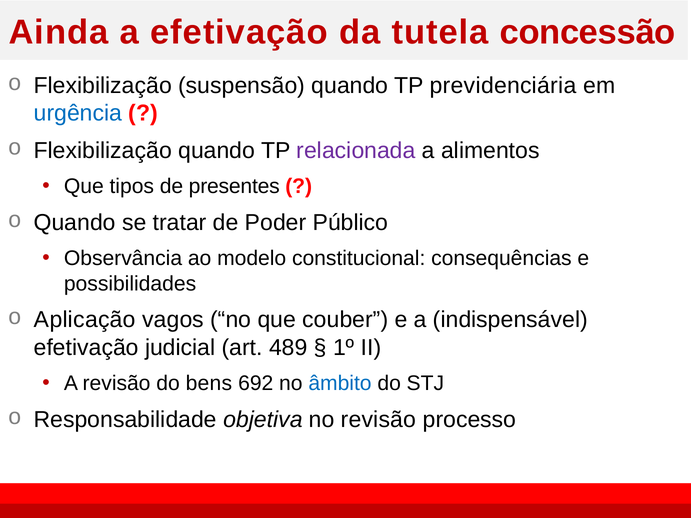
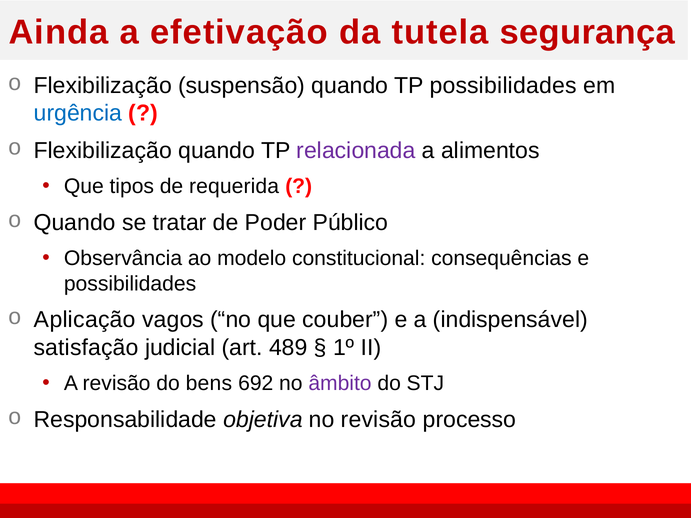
concessão: concessão -> segurança
TP previdenciária: previdenciária -> possibilidades
presentes: presentes -> requerida
efetivação at (86, 348): efetivação -> satisfação
âmbito colour: blue -> purple
